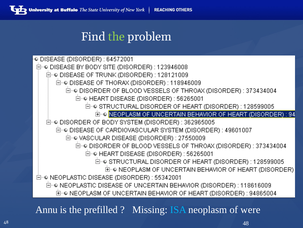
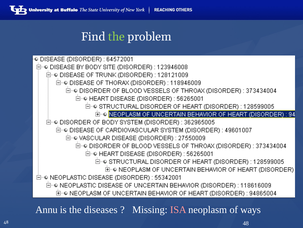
prefilled: prefilled -> diseases
ISA colour: light blue -> pink
were: were -> ways
